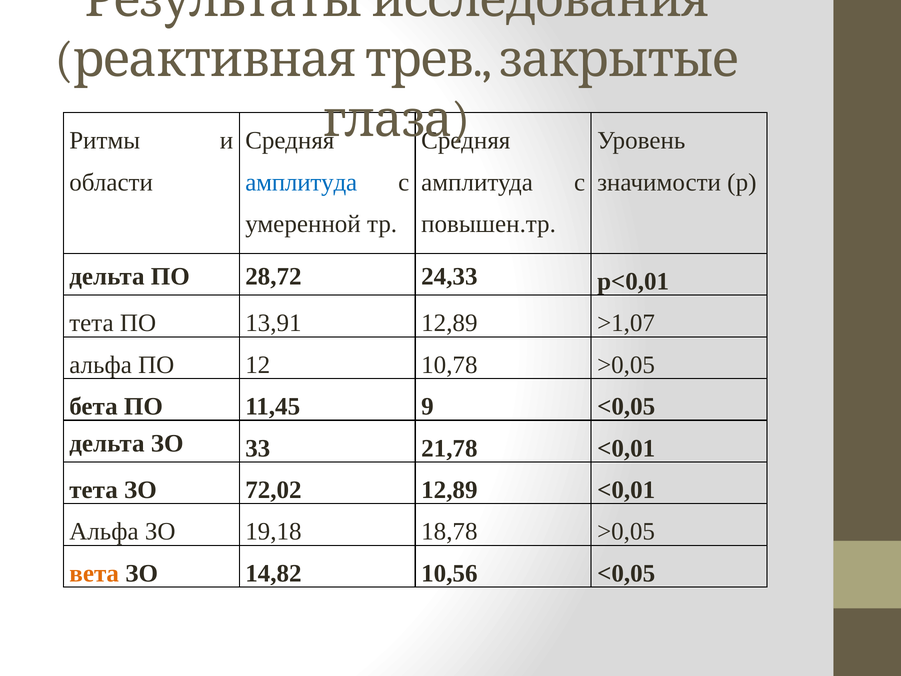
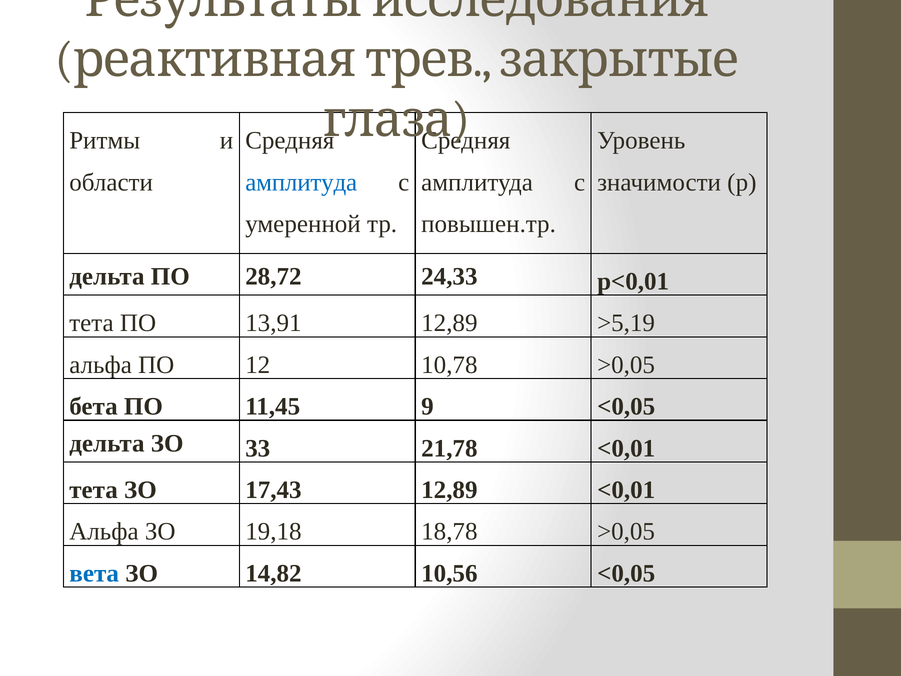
˃1,07: ˃1,07 -> ˃5,19
72,02: 72,02 -> 17,43
вета colour: orange -> blue
